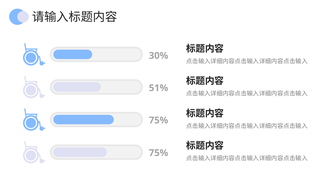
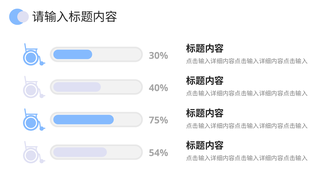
51%: 51% -> 40%
75% at (159, 153): 75% -> 54%
